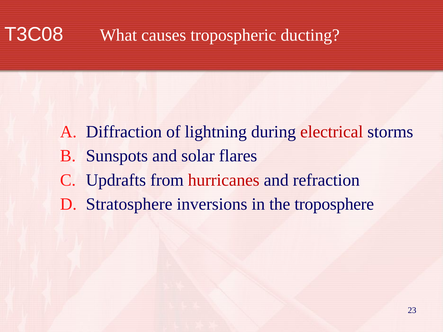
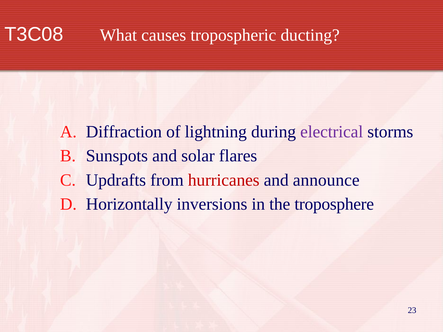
electrical colour: red -> purple
refraction: refraction -> announce
Stratosphere: Stratosphere -> Horizontally
